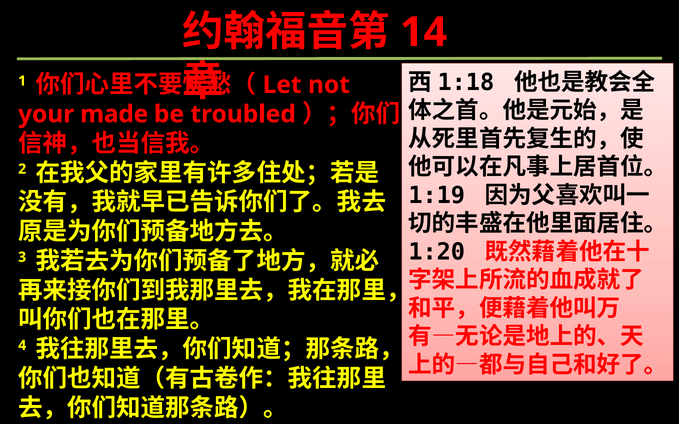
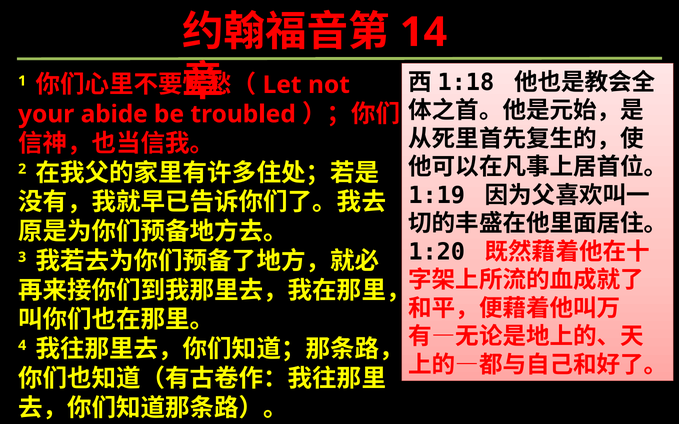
made: made -> abide
